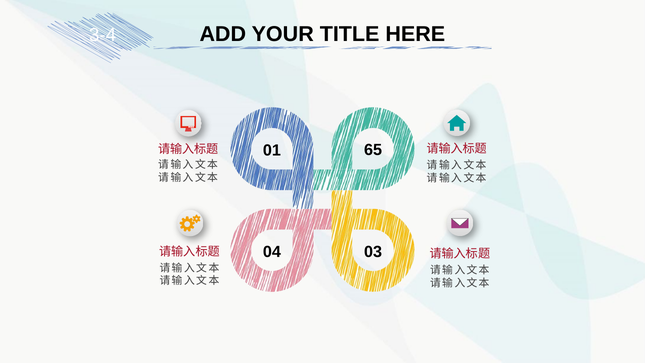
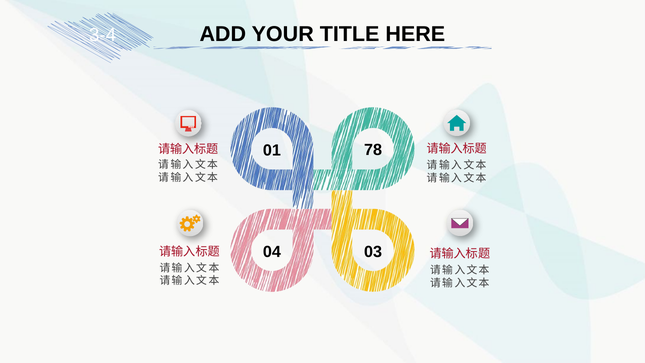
65: 65 -> 78
